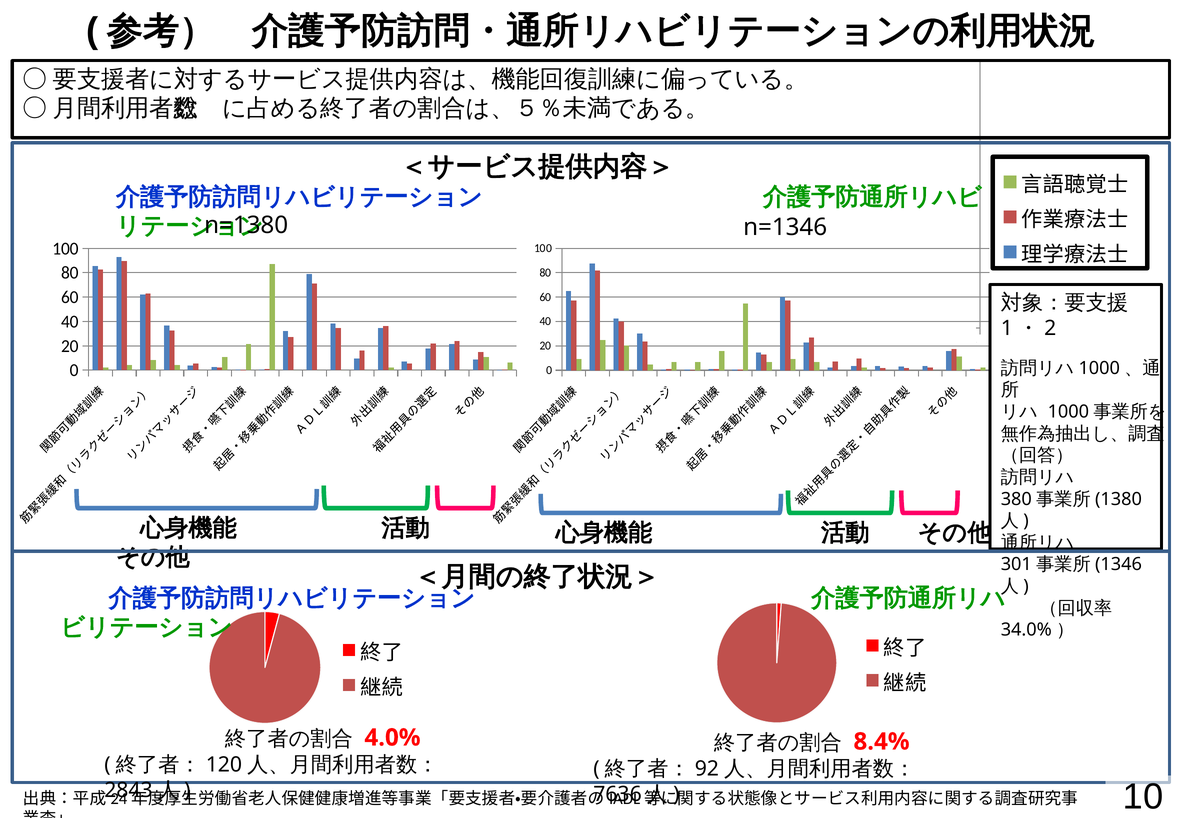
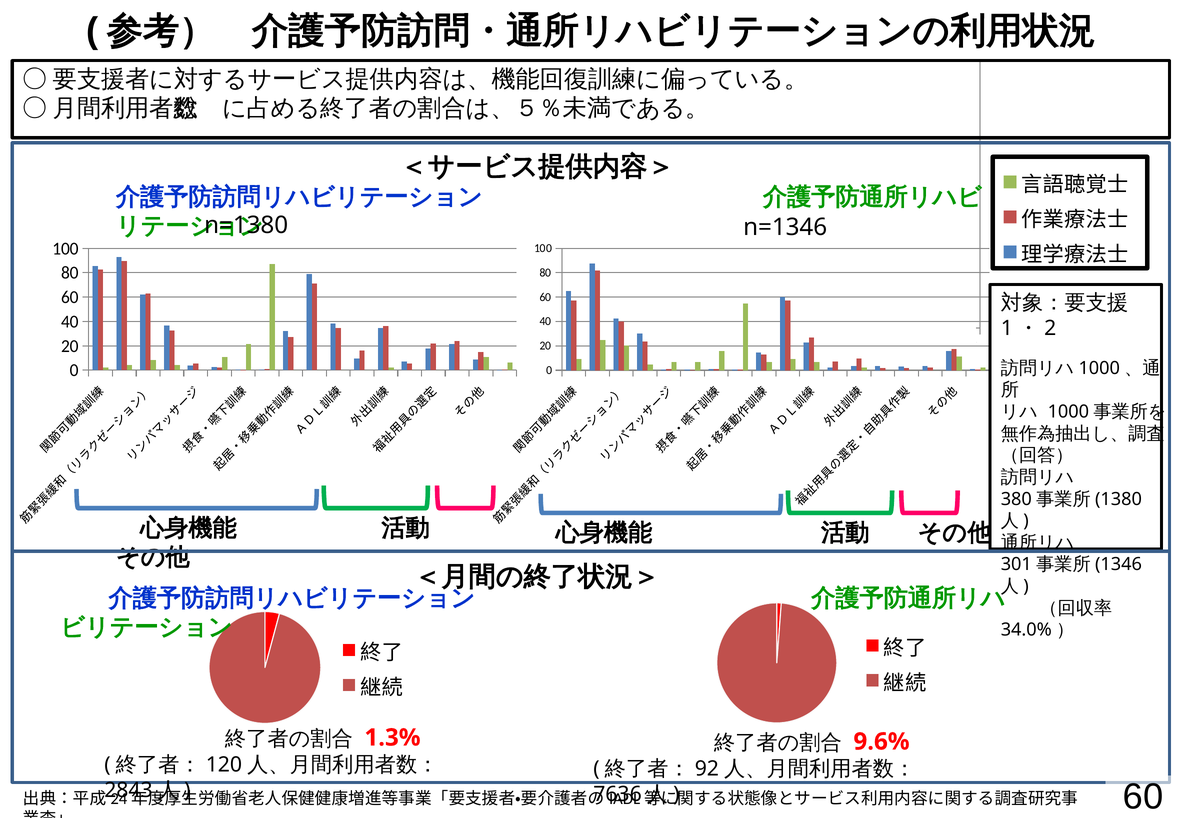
4.0%: 4.0% -> 1.3%
8.4%: 8.4% -> 9.6%
10 at (1143, 796): 10 -> 60
